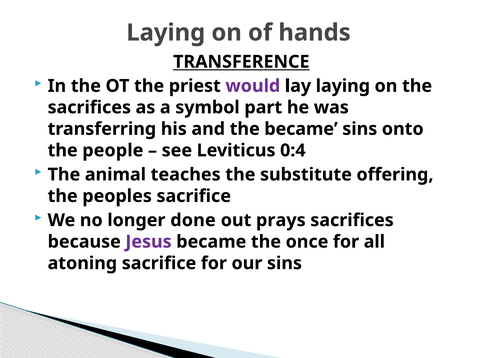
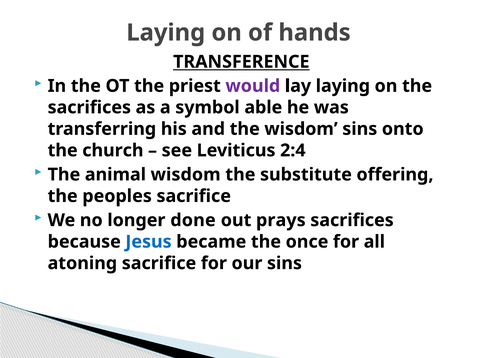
part: part -> able
the became: became -> wisdom
people: people -> church
0:4: 0:4 -> 2:4
animal teaches: teaches -> wisdom
Jesus colour: purple -> blue
